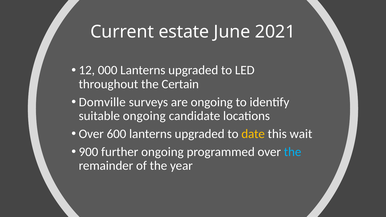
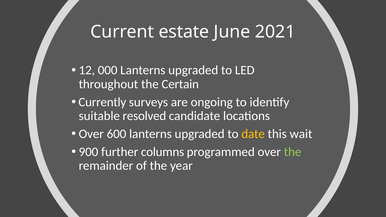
Domville: Domville -> Currently
suitable ongoing: ongoing -> resolved
further ongoing: ongoing -> columns
the at (293, 152) colour: light blue -> light green
